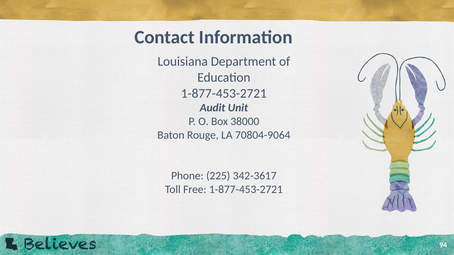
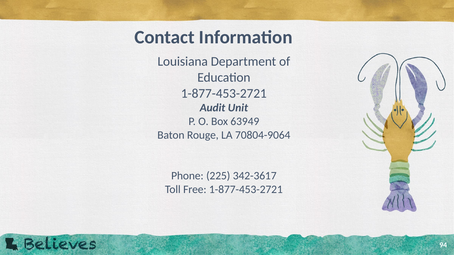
38000: 38000 -> 63949
